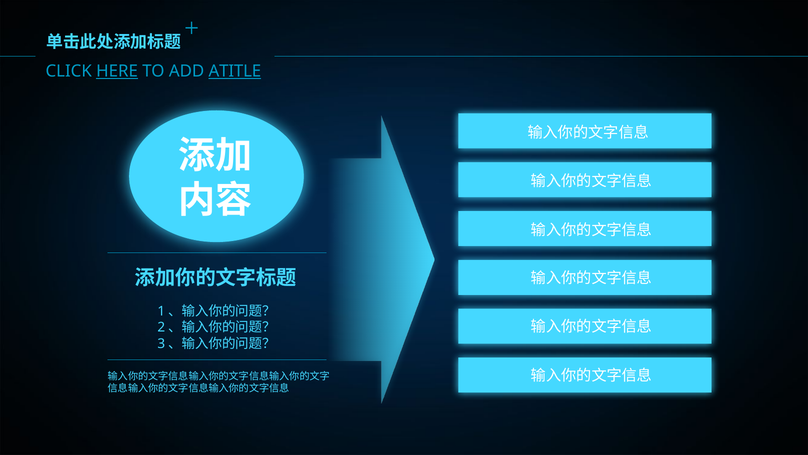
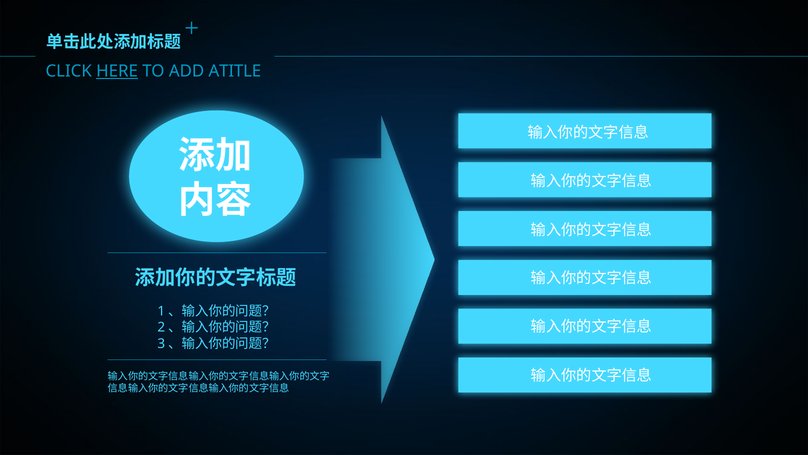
ATITLE underline: present -> none
